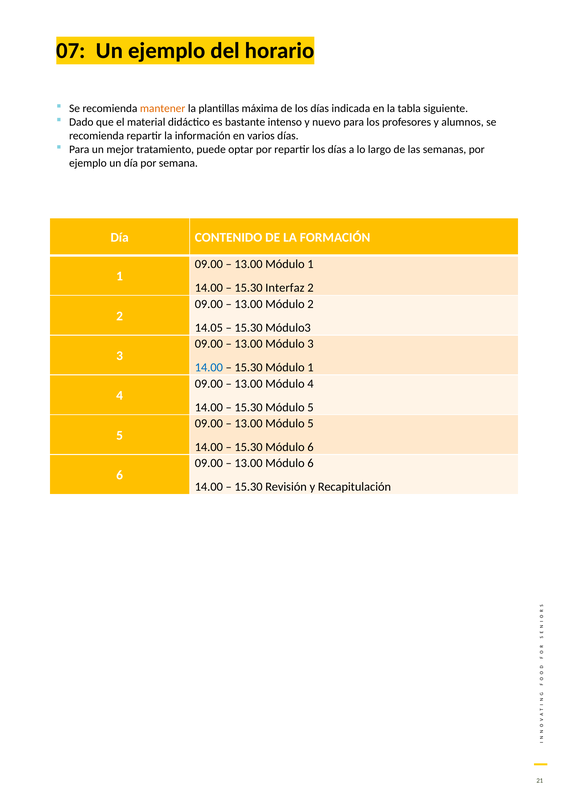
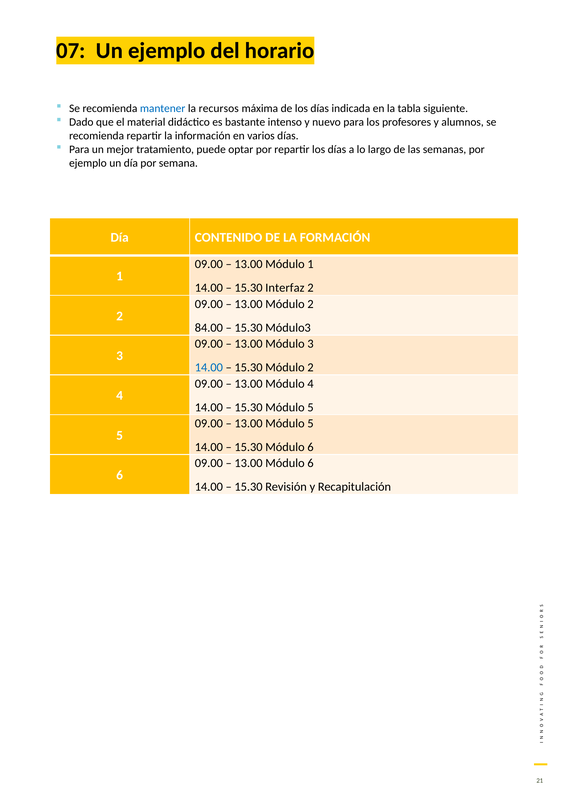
mantener colour: orange -> blue
plantillas: plantillas -> recursos
14.05: 14.05 -> 84.00
15.30 Módulo 1: 1 -> 2
